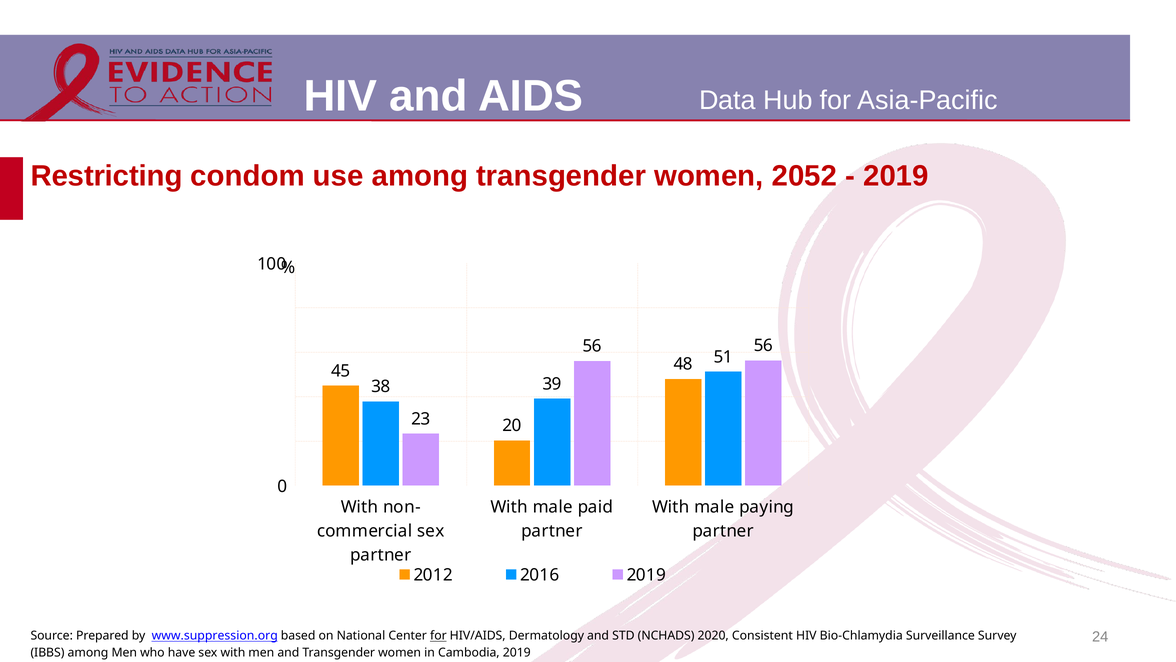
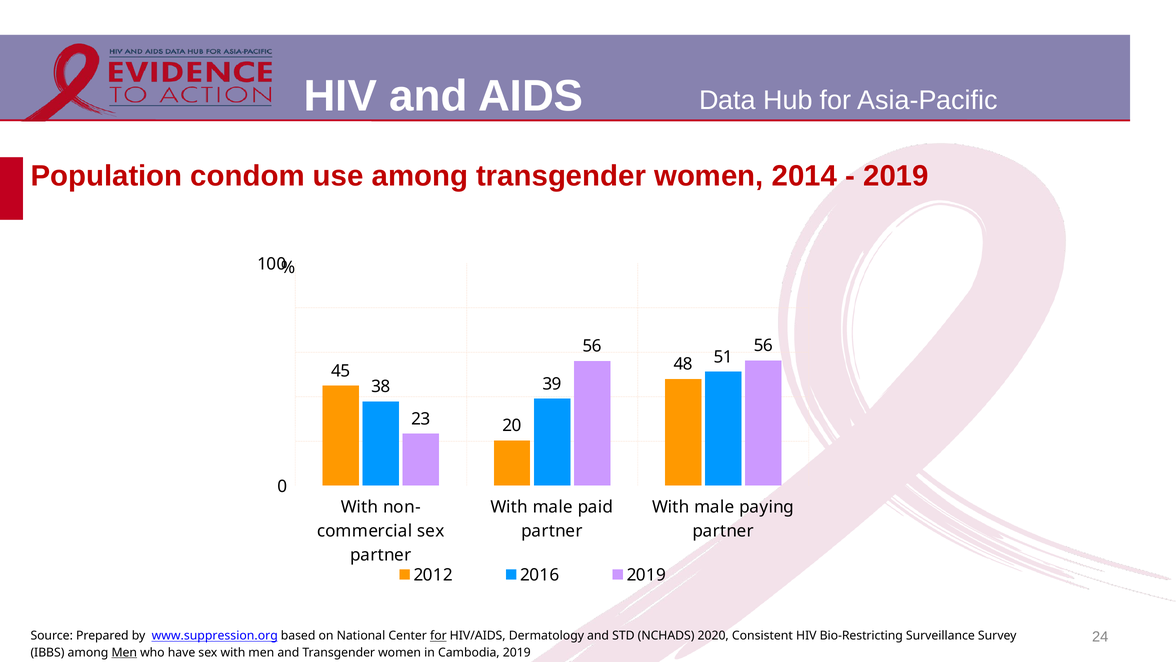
Restricting: Restricting -> Population
2052: 2052 -> 2014
Bio-Chlamydia: Bio-Chlamydia -> Bio-Restricting
Men at (124, 652) underline: none -> present
